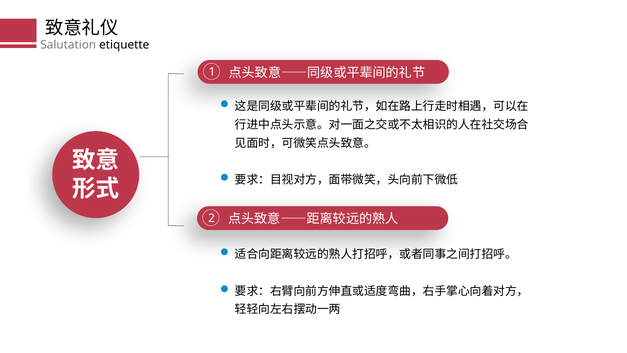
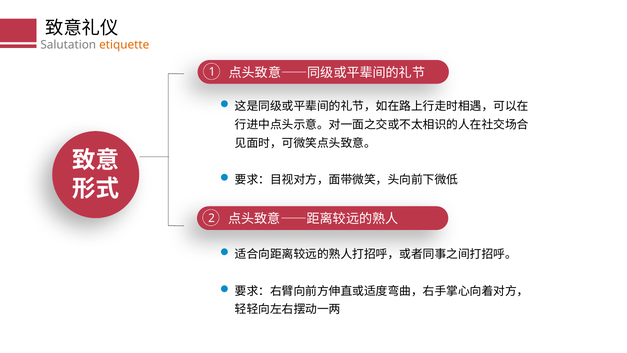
etiquette colour: black -> orange
